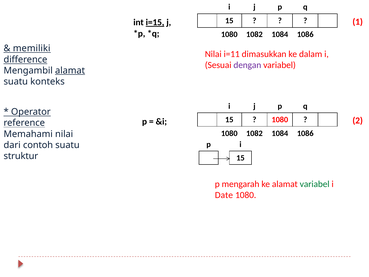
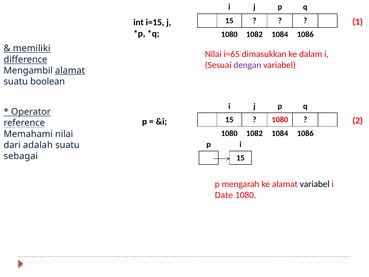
i=15 underline: present -> none
i=11: i=11 -> i=65
konteks: konteks -> boolean
contoh: contoh -> adalah
struktur: struktur -> sebagai
variabel at (315, 184) colour: green -> black
